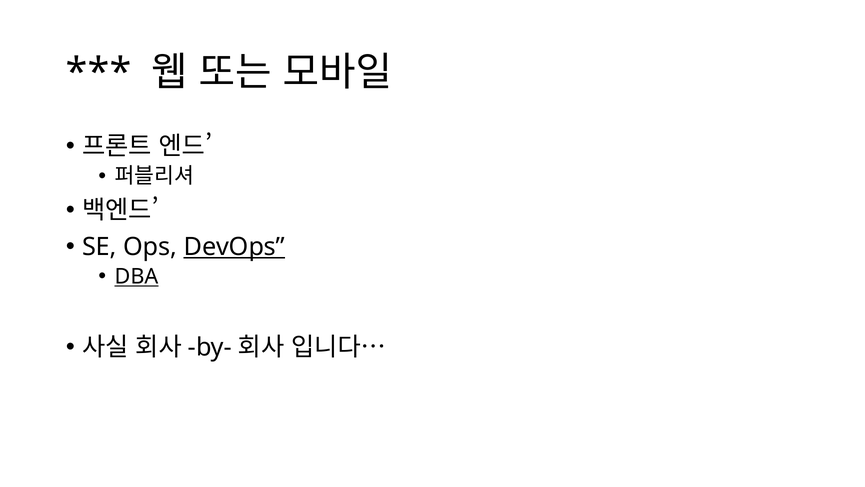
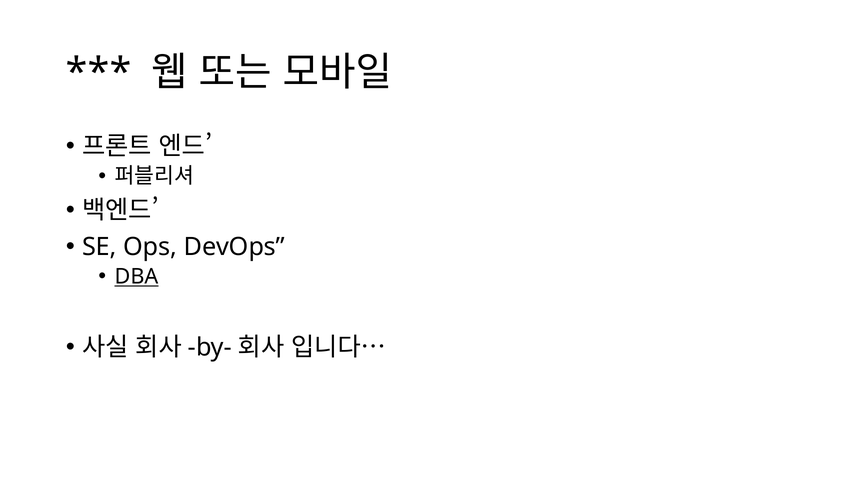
DevOps underline: present -> none
